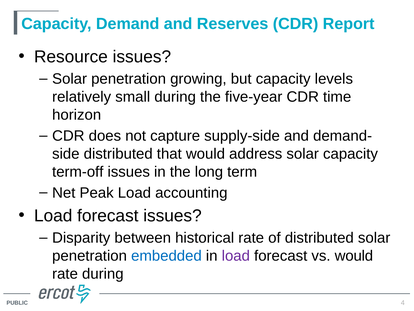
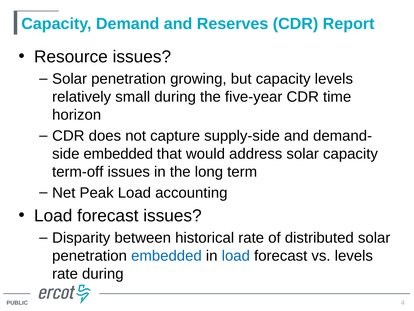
distributed at (118, 154): distributed -> embedded
load at (236, 255) colour: purple -> blue
vs would: would -> levels
